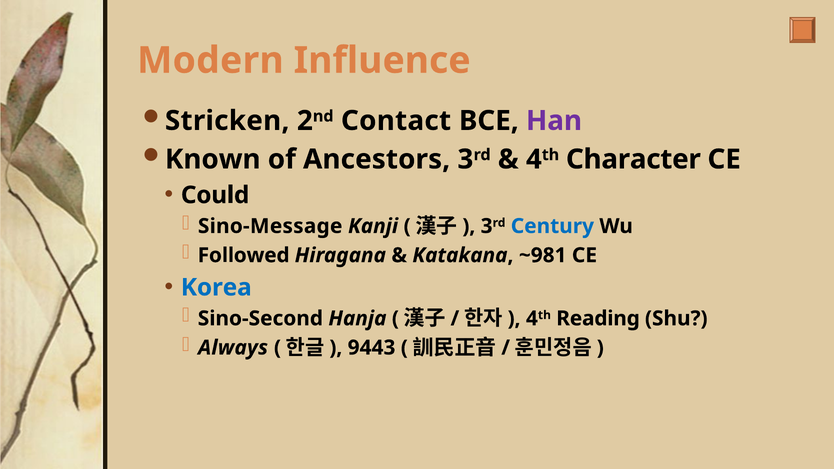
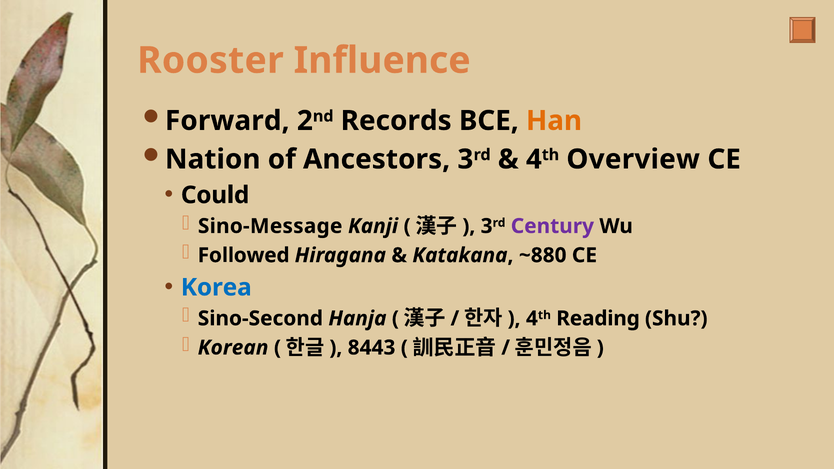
Modern: Modern -> Rooster
Stricken: Stricken -> Forward
Contact: Contact -> Records
Han colour: purple -> orange
Known: Known -> Nation
Character: Character -> Overview
Century colour: blue -> purple
~981: ~981 -> ~880
Always: Always -> Korean
9443: 9443 -> 8443
